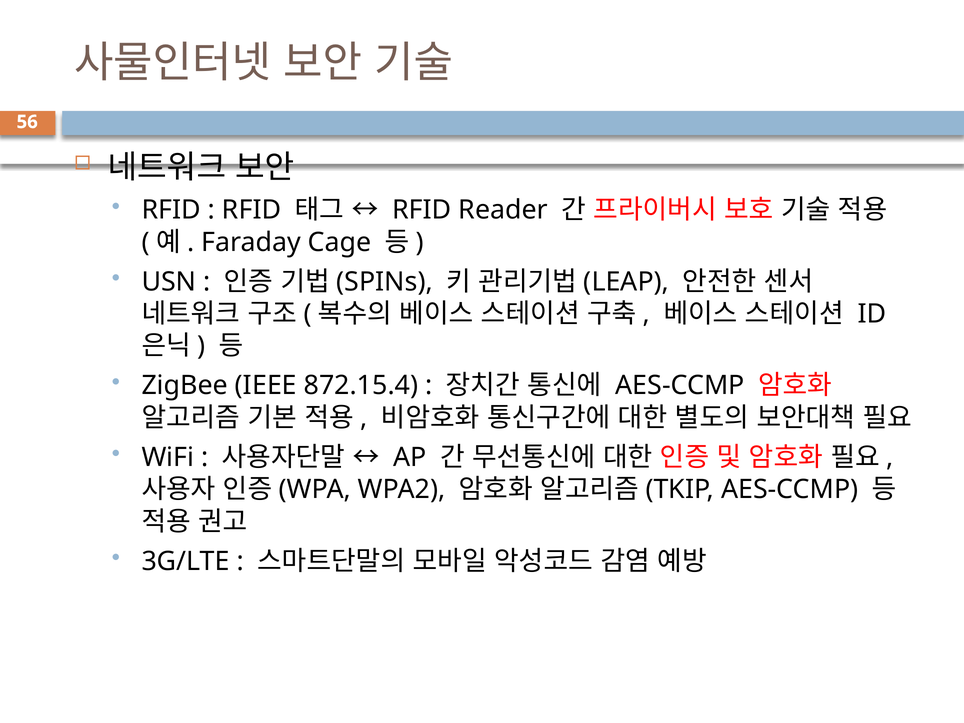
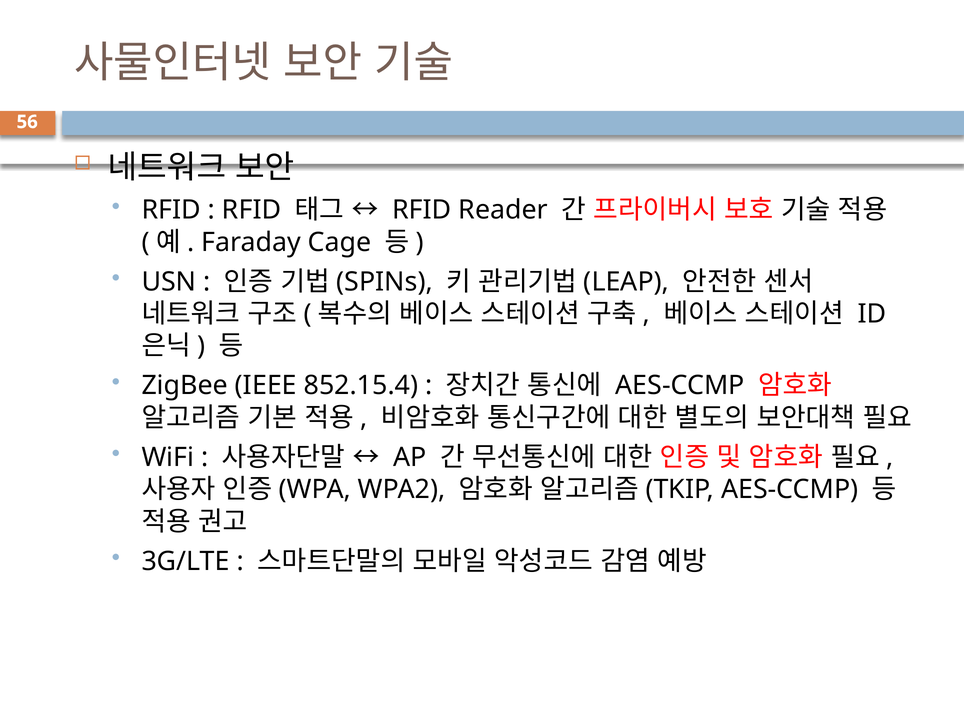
872.15.4: 872.15.4 -> 852.15.4
